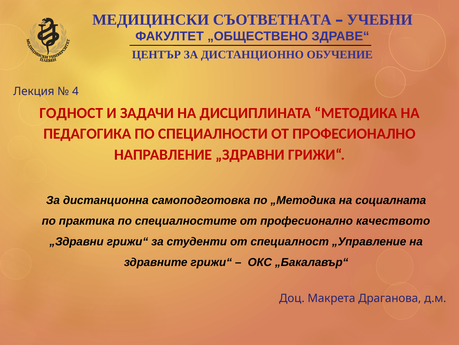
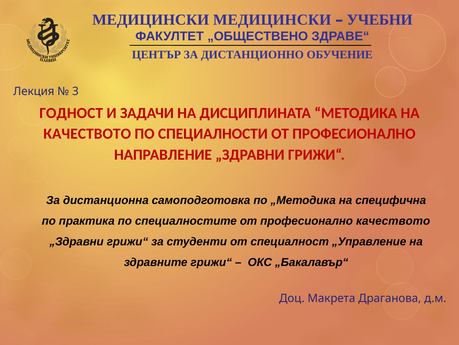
МЕДИЦИНСКИ СЪОТВЕТНАТА: СЪОТВЕТНАТА -> МЕДИЦИНСКИ
4: 4 -> 3
ПЕДАГОГИКА at (87, 134): ПЕДАГОГИКА -> КАЧЕСТВОТО
социалната: социалната -> специфична
